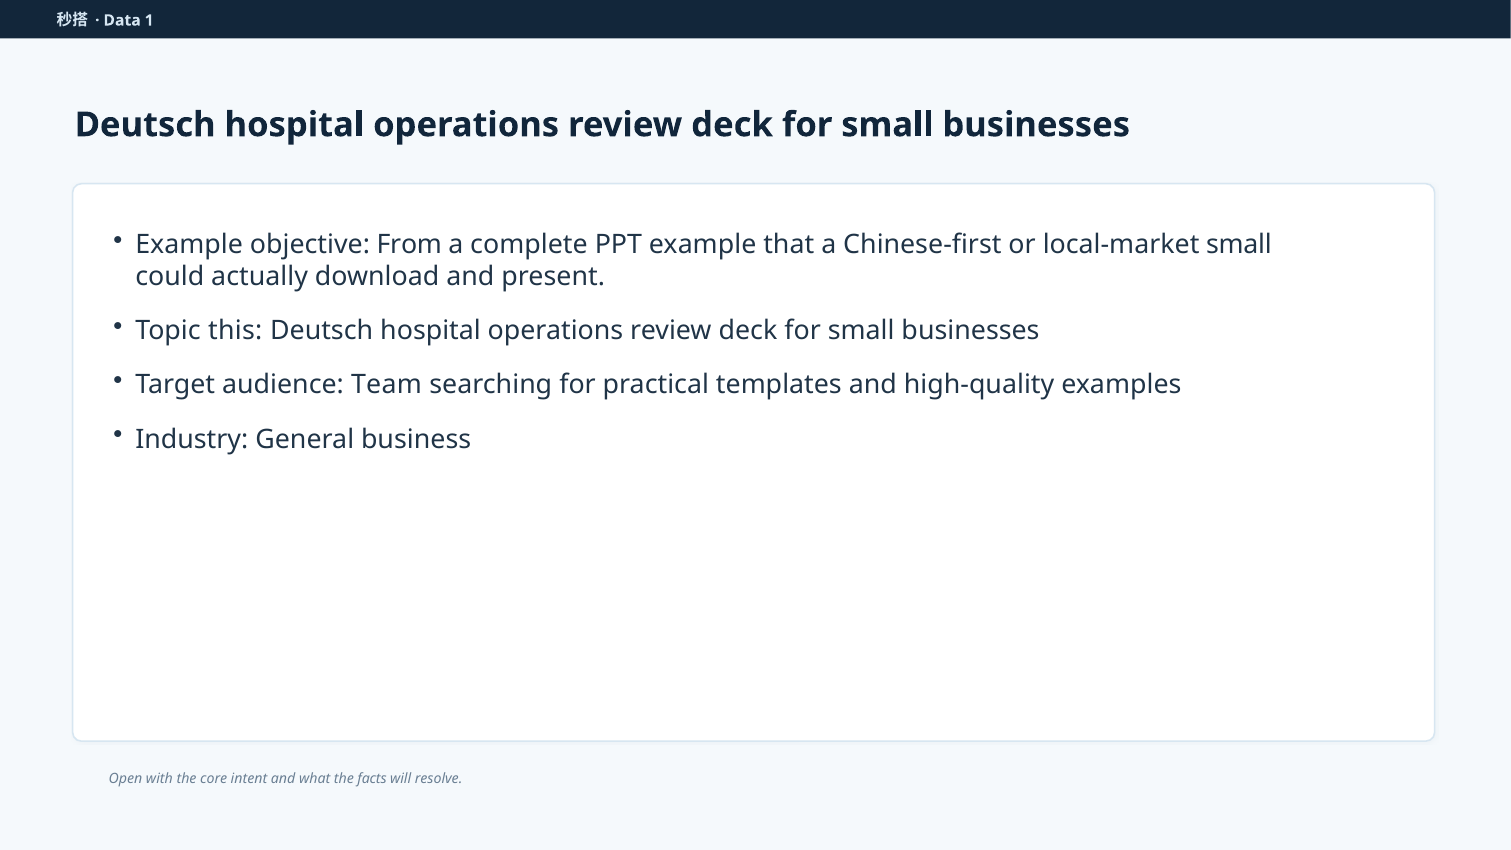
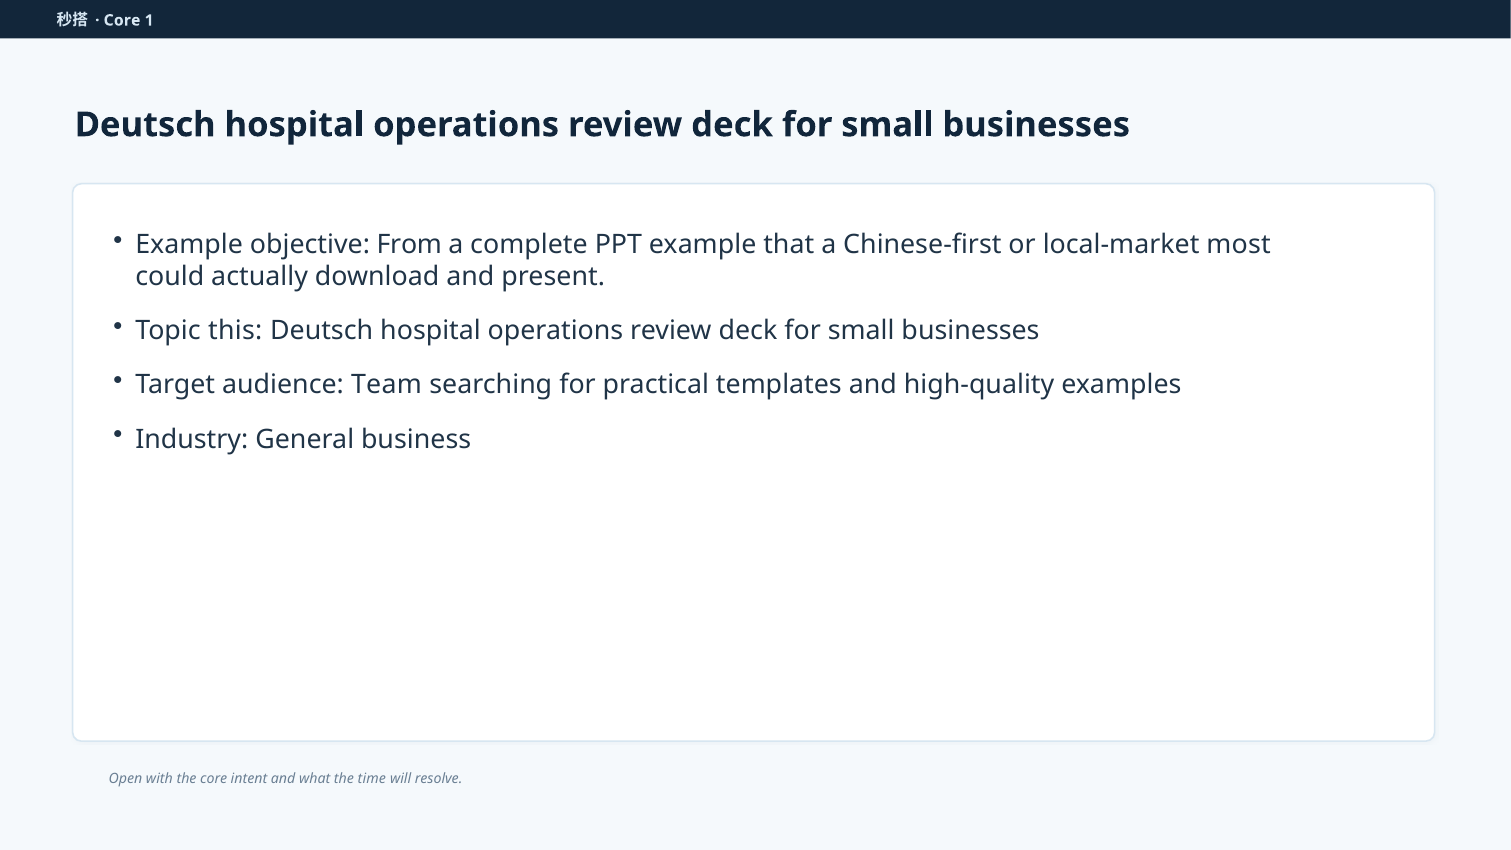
Data at (122, 20): Data -> Core
local-market small: small -> most
facts: facts -> time
